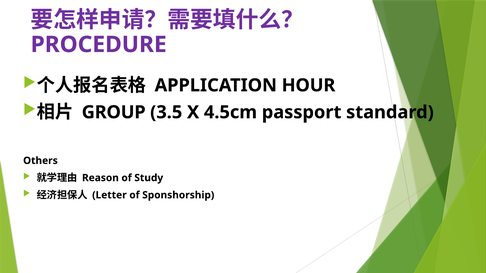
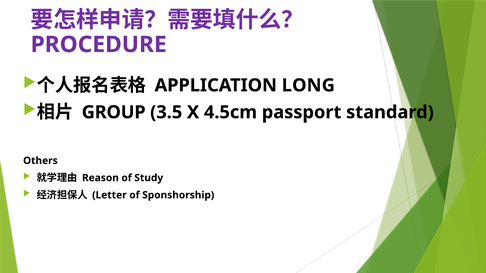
HOUR: HOUR -> LONG
